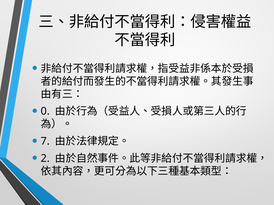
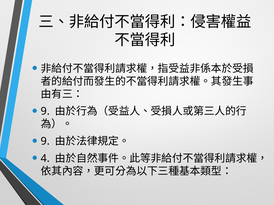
0 at (45, 112): 0 -> 9
7 at (45, 142): 7 -> 9
2: 2 -> 4
